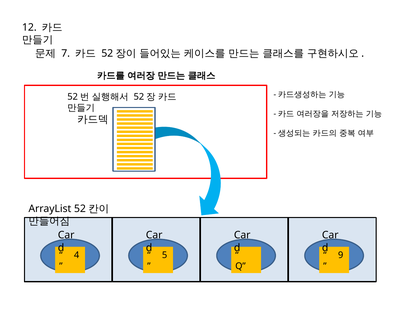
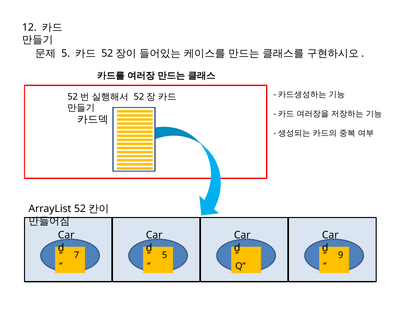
7 at (66, 53): 7 -> 5
4: 4 -> 7
